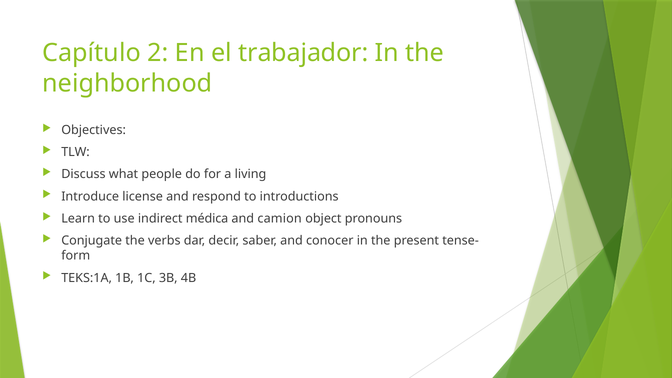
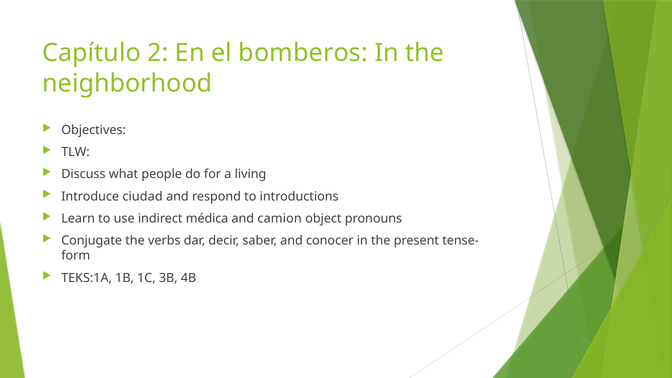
trabajador: trabajador -> bomberos
license: license -> ciudad
